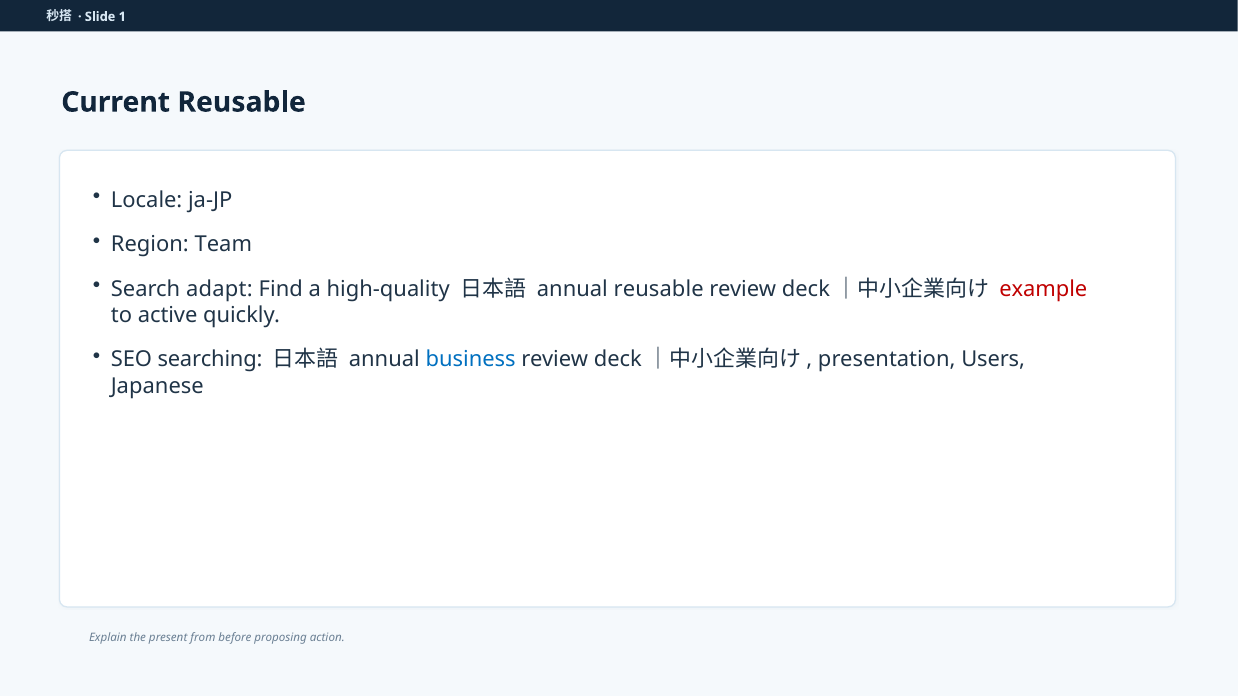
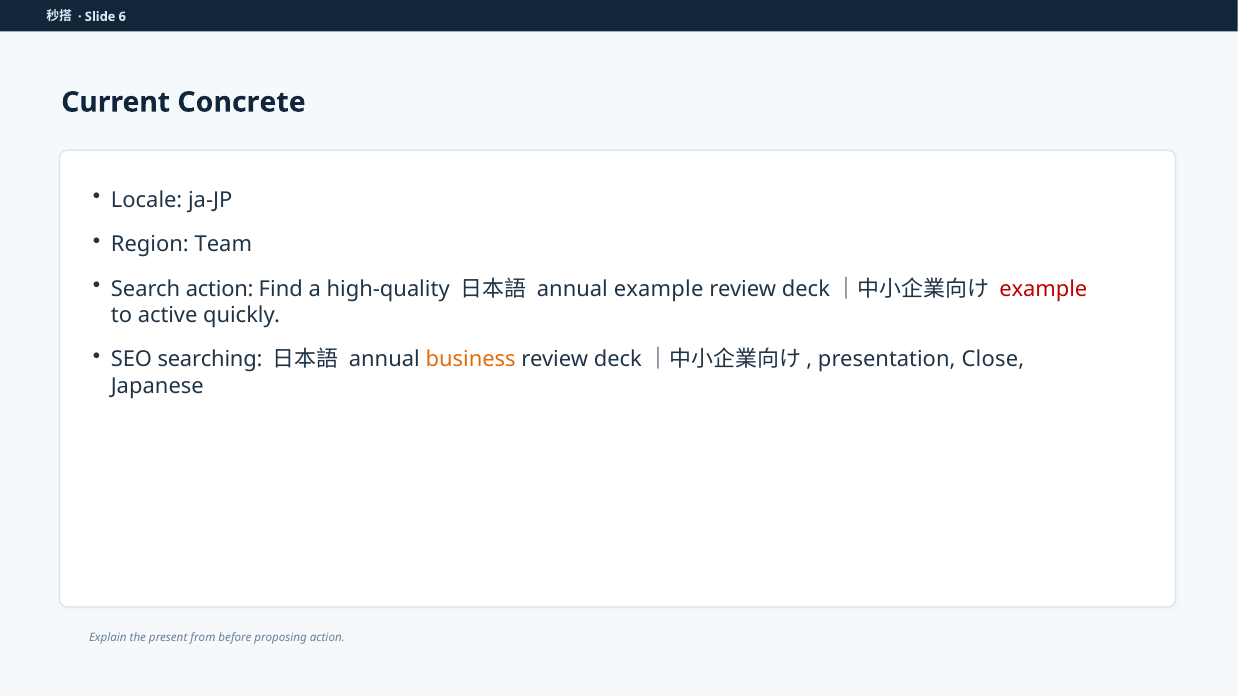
1: 1 -> 6
Current Reusable: Reusable -> Concrete
Search adapt: adapt -> action
annual reusable: reusable -> example
business colour: blue -> orange
Users: Users -> Close
